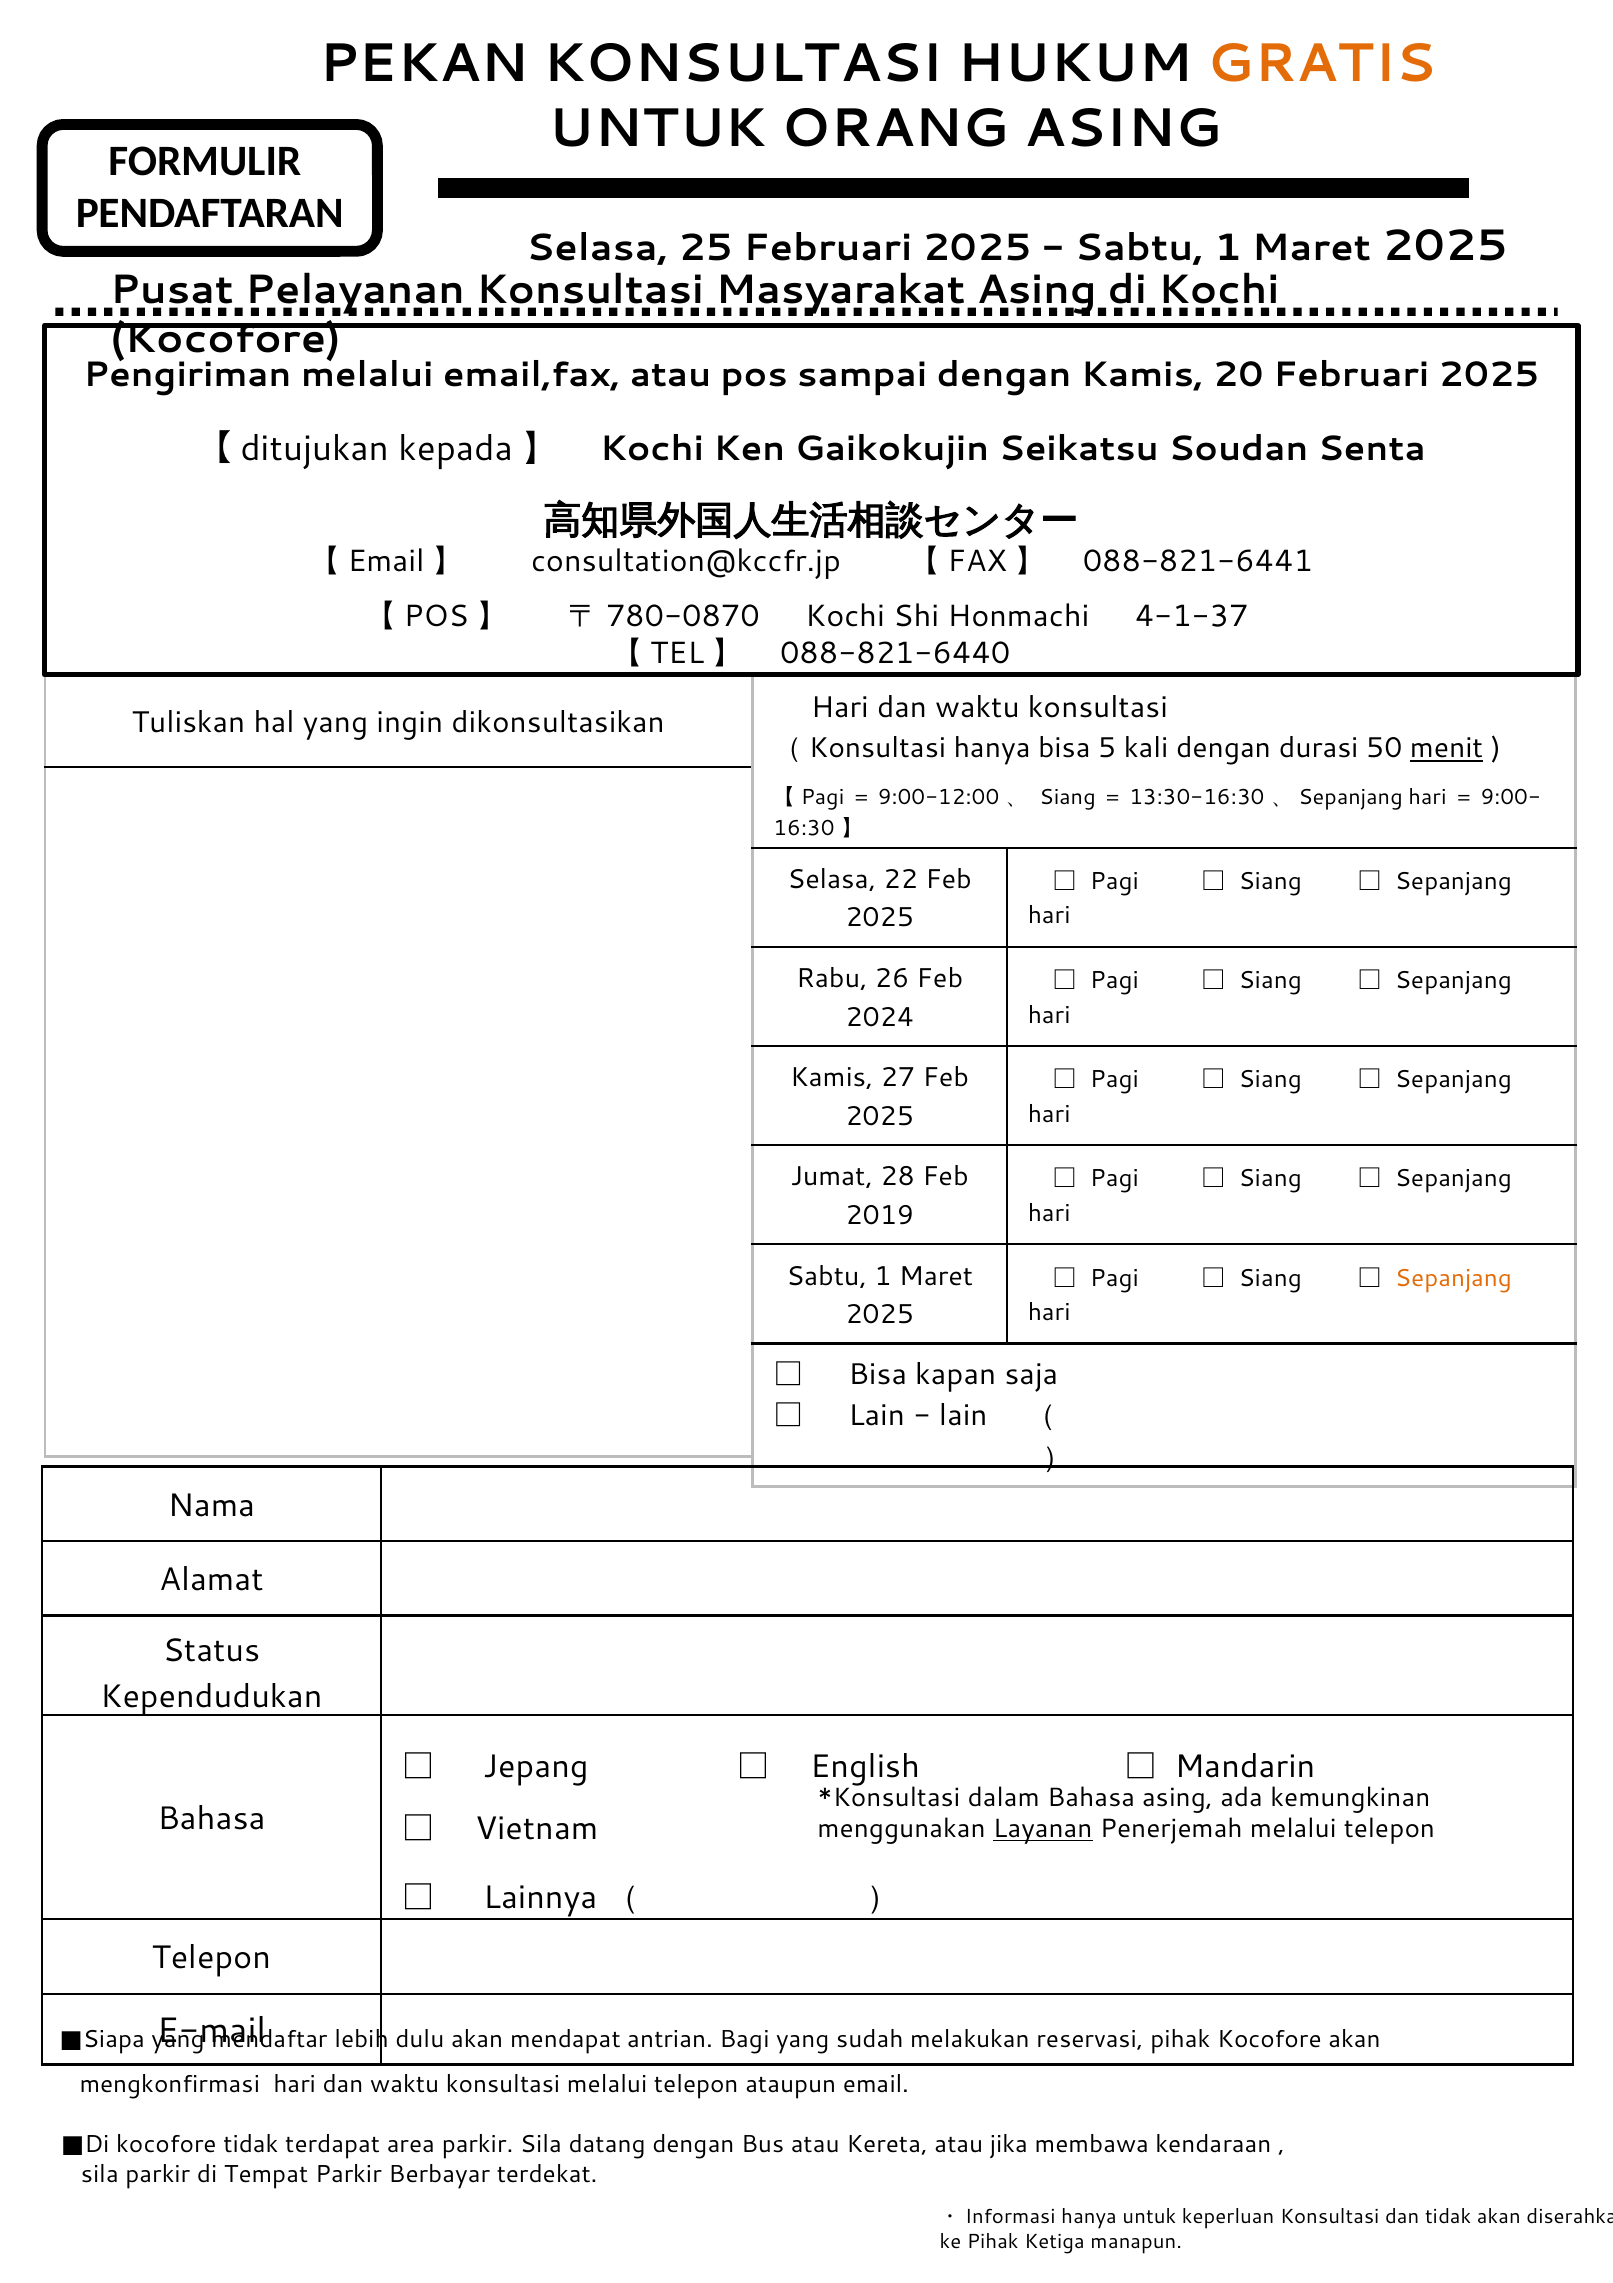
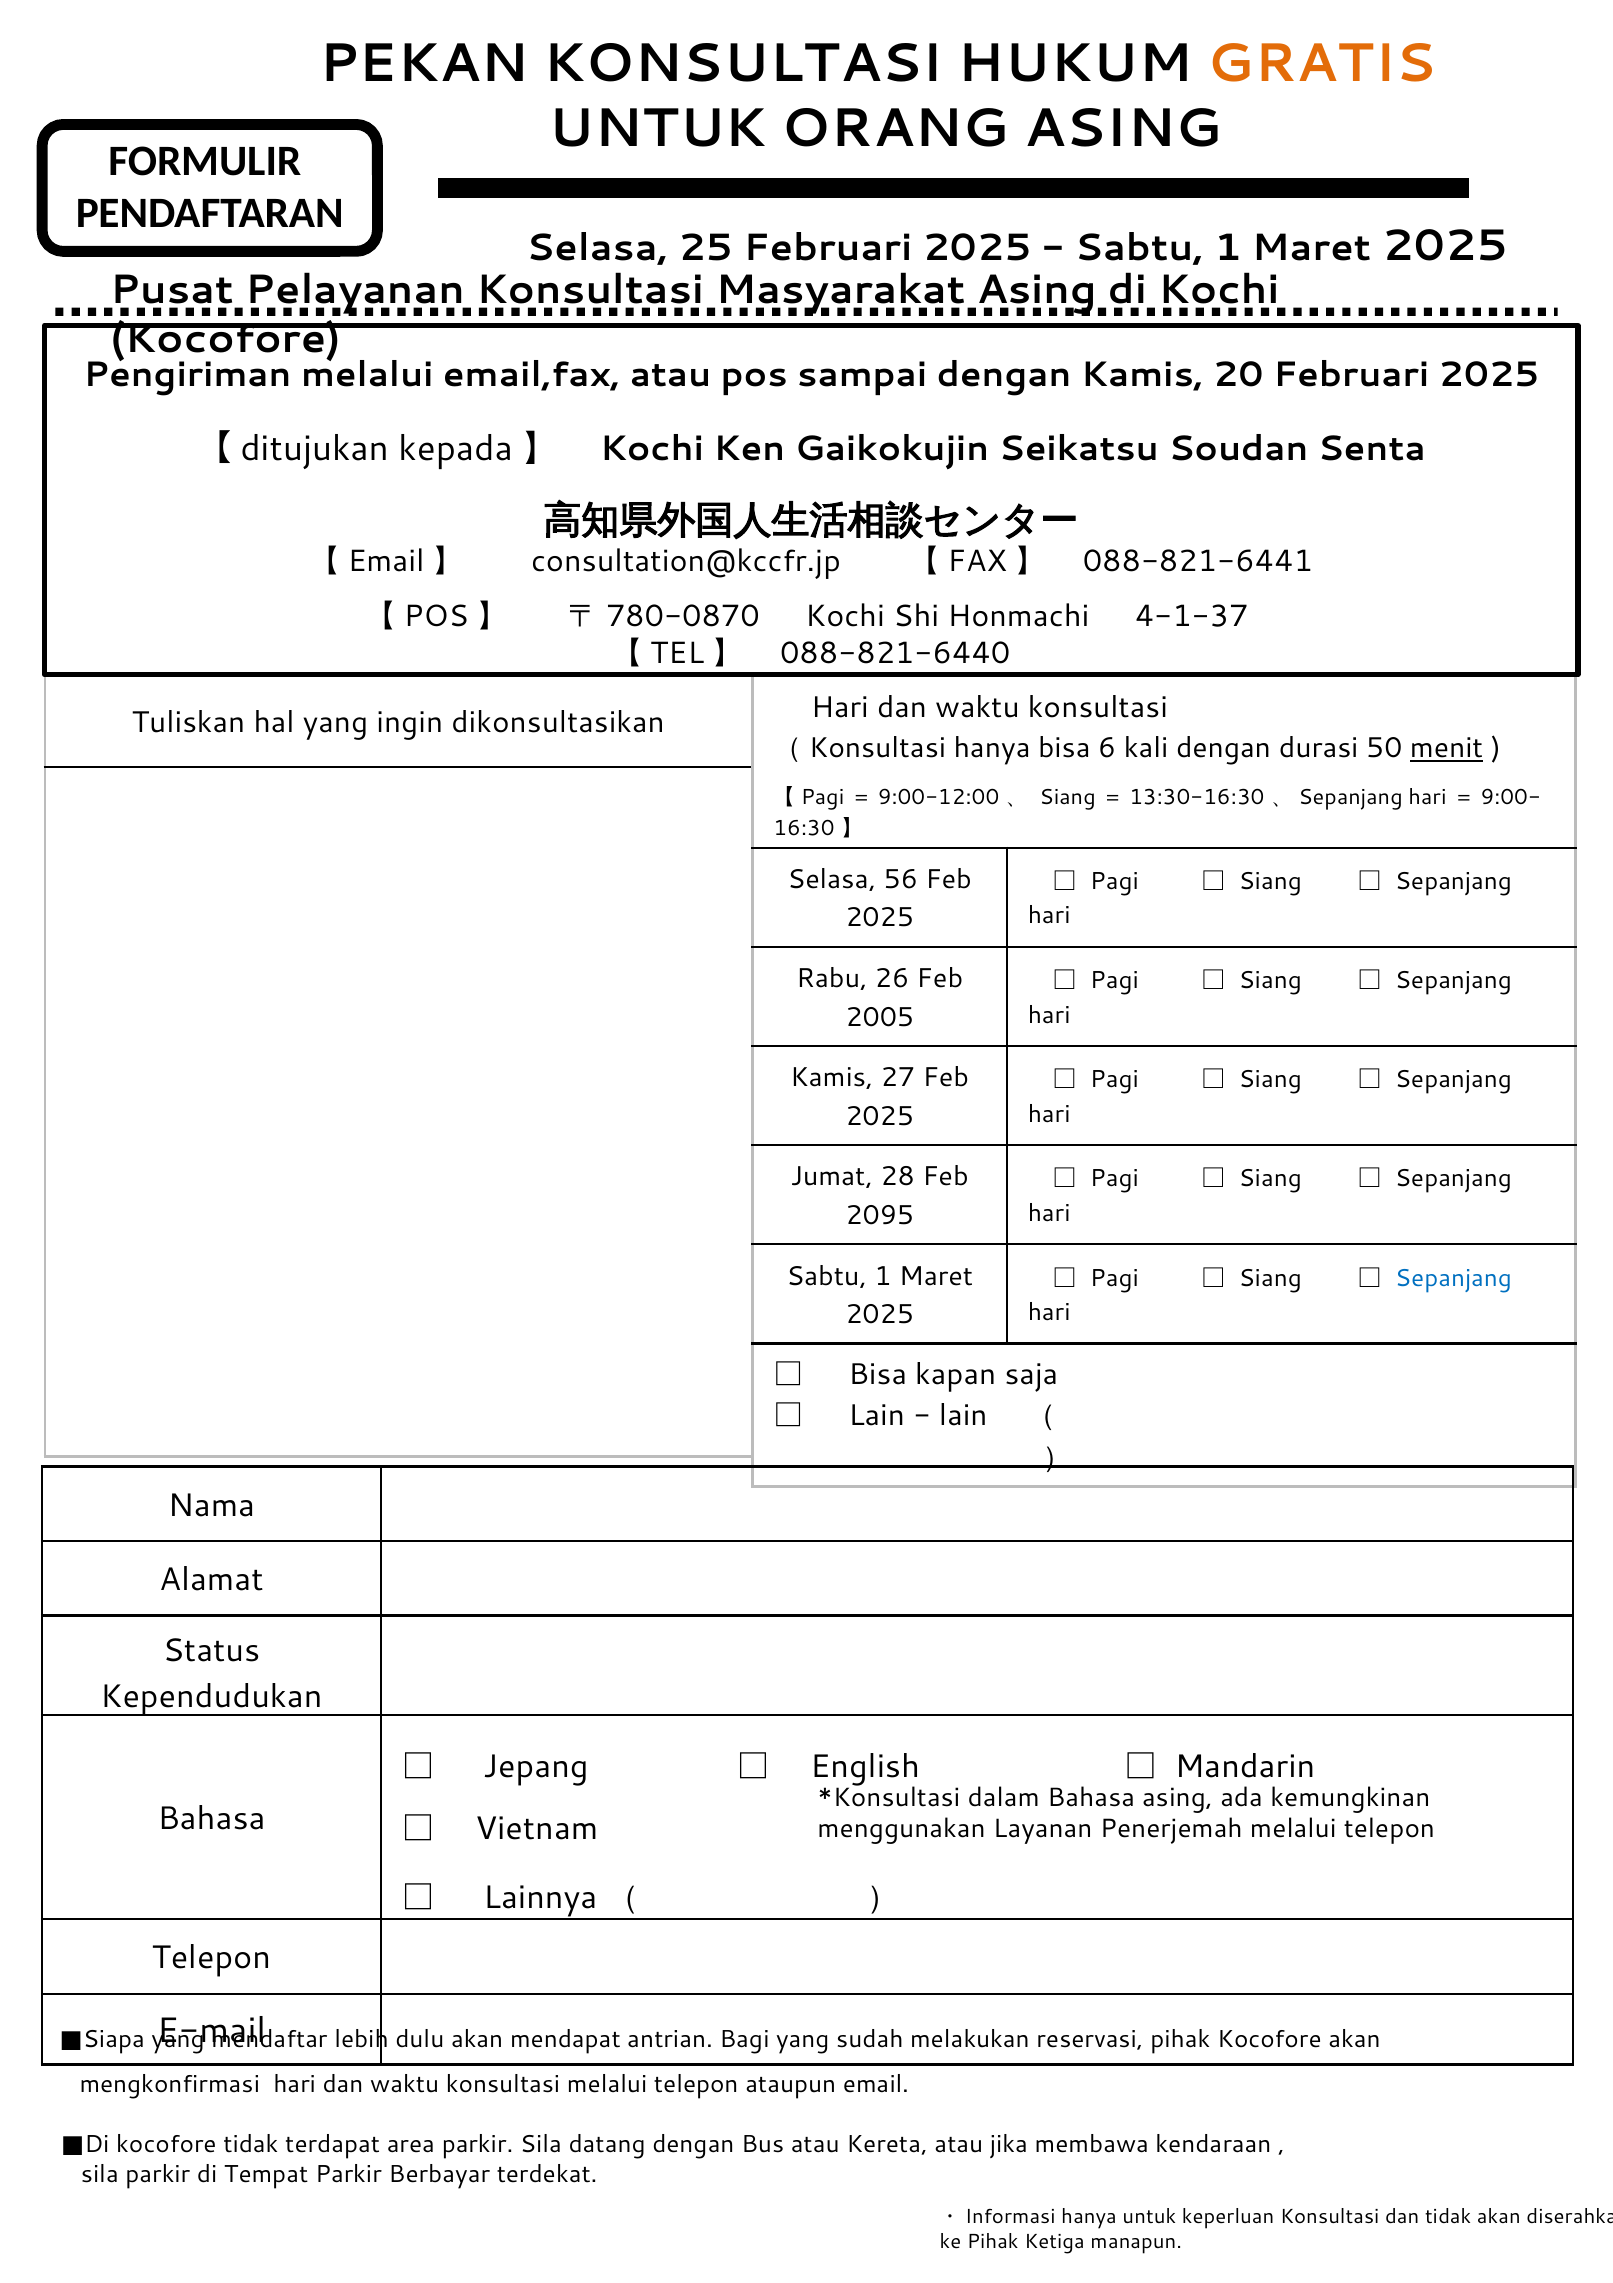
5: 5 -> 6
22: 22 -> 56
2024: 2024 -> 2005
2019: 2019 -> 2095
Sepanjang at (1453, 1278) colour: orange -> blue
Layanan underline: present -> none
